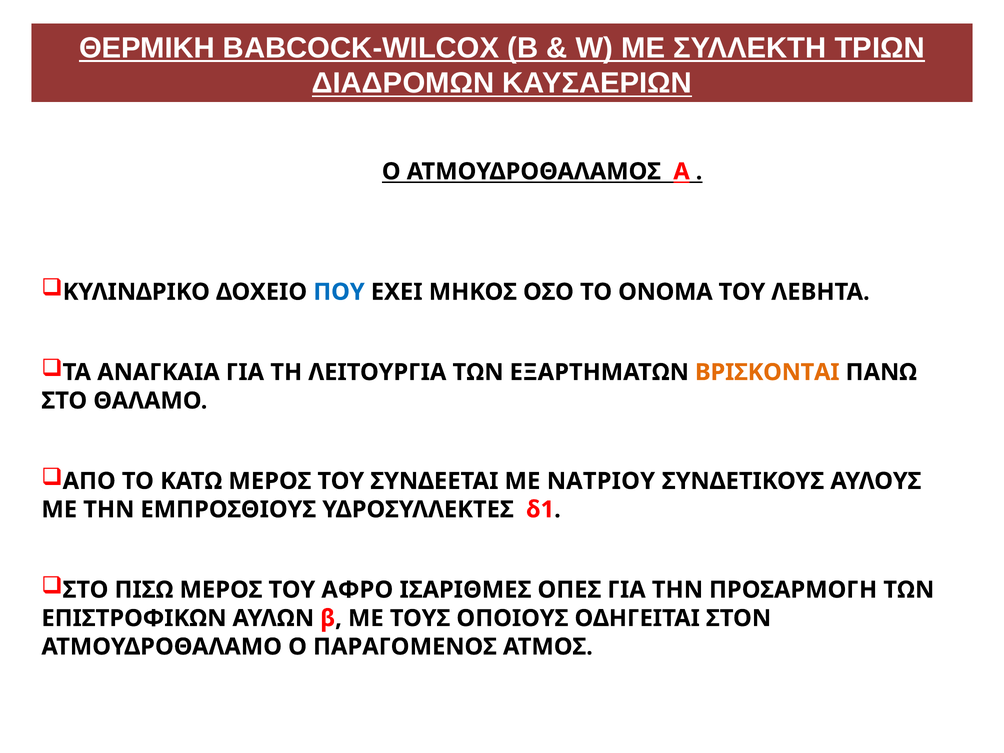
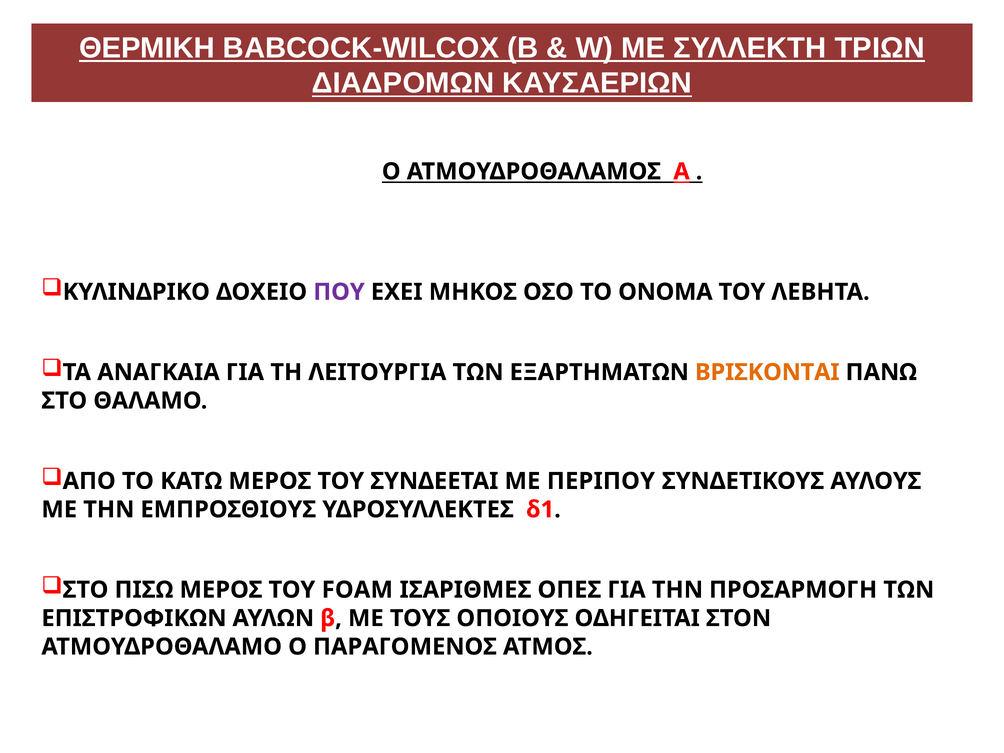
ΠΟΥ colour: blue -> purple
ΝΑΤΡΙΟΥ: ΝΑΤΡΙΟΥ -> ΠΕΡΙΠΟΥ
ΑΦΡΟ: ΑΦΡΟ -> FOAM
